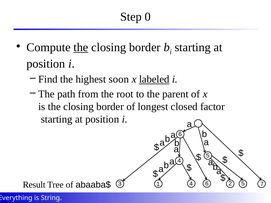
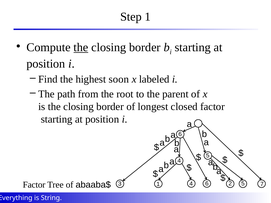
Step 0: 0 -> 1
labeled underline: present -> none
Result at (34, 185): Result -> Factor
